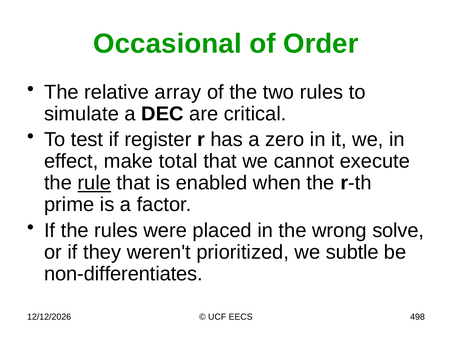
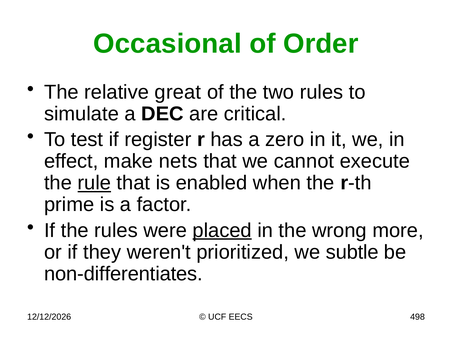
array: array -> great
total: total -> nets
placed underline: none -> present
solve: solve -> more
